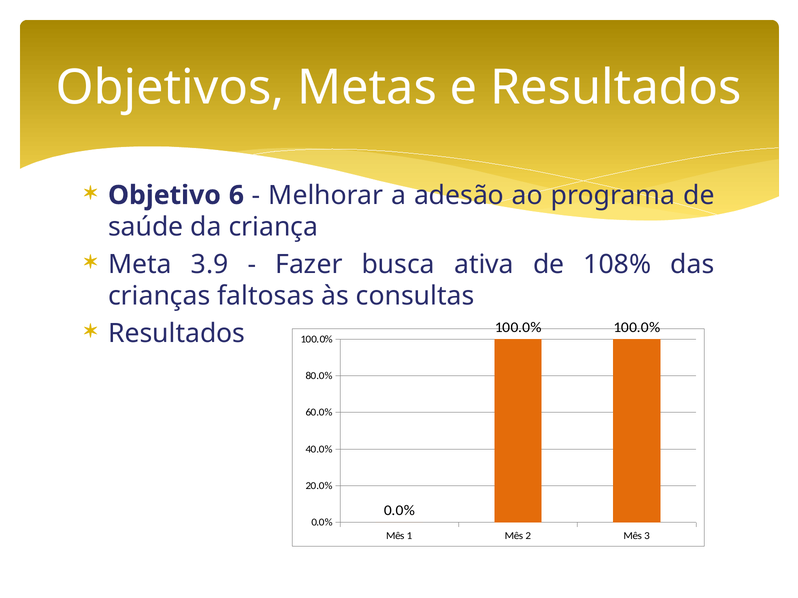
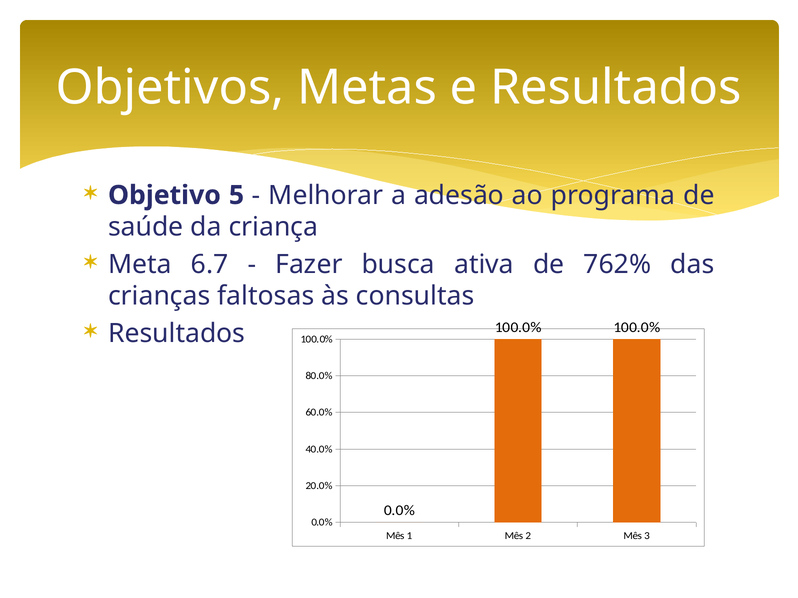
6: 6 -> 5
3.9: 3.9 -> 6.7
108%: 108% -> 762%
